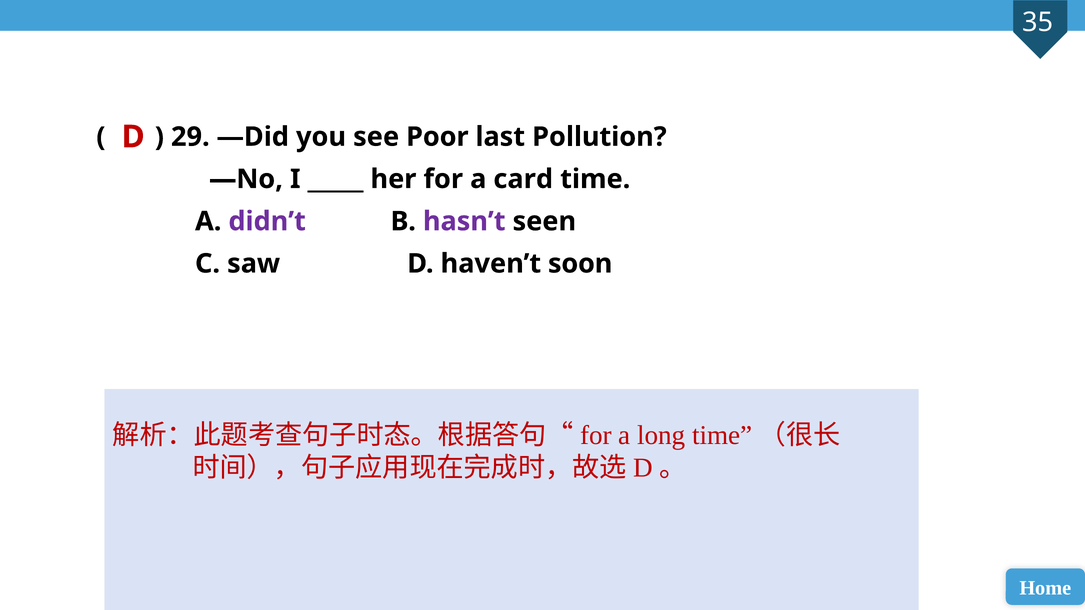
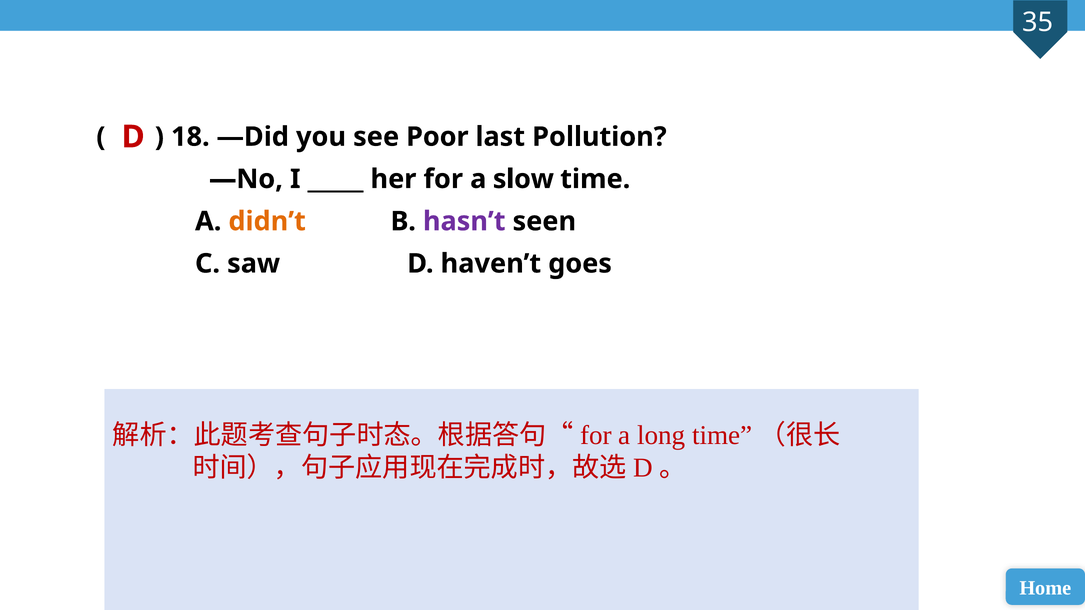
29: 29 -> 18
card: card -> slow
didn’t colour: purple -> orange
soon: soon -> goes
